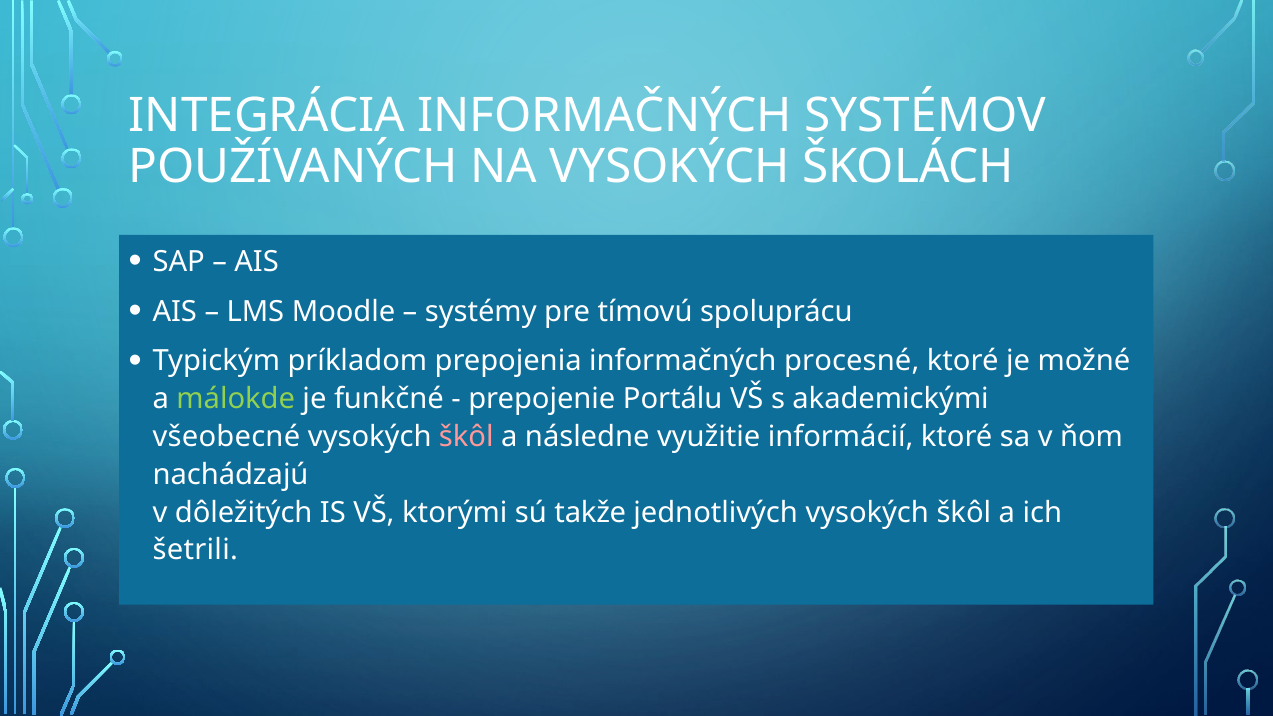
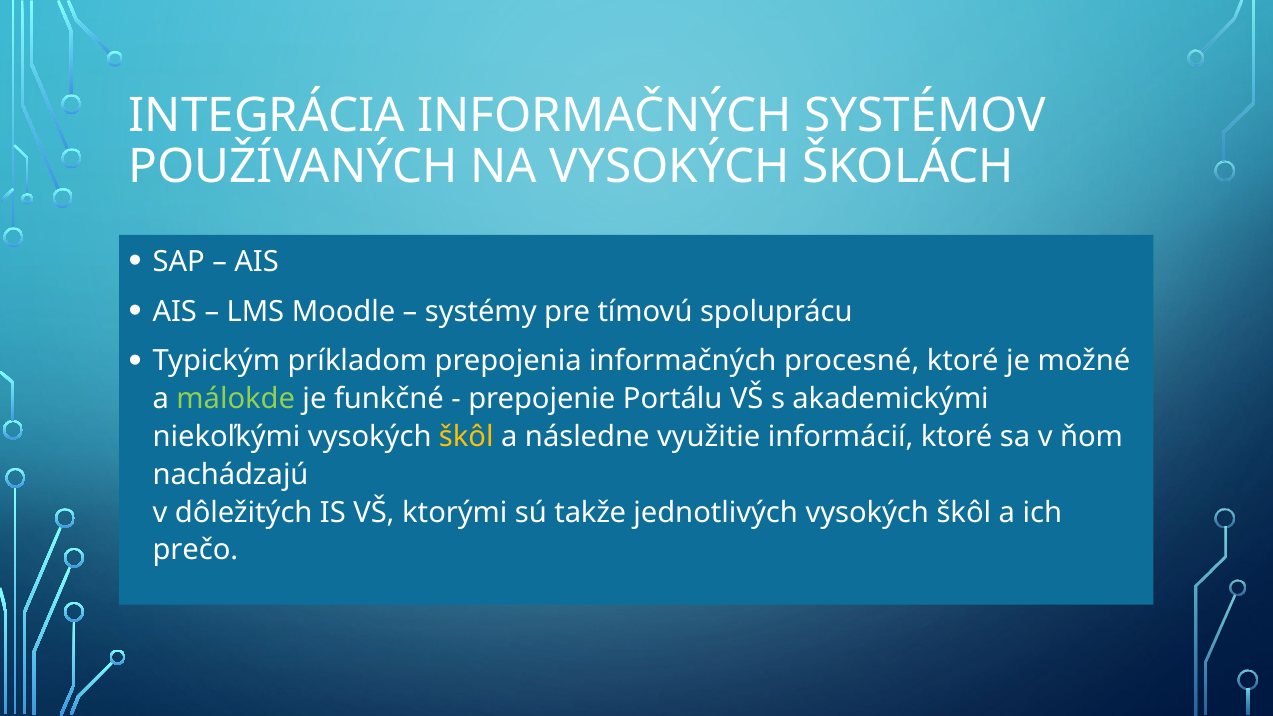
všeobecné: všeobecné -> niekoľkými
škôl at (466, 437) colour: pink -> yellow
šetrili: šetrili -> prečo
